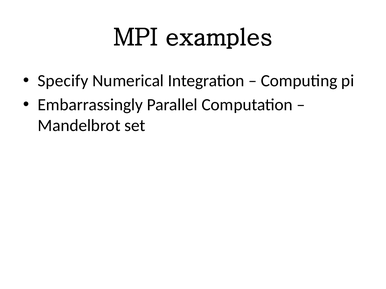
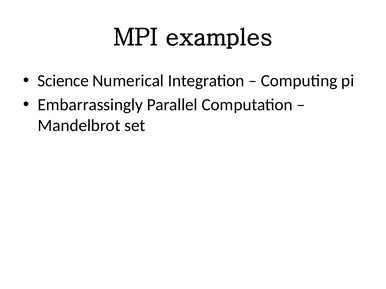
Specify: Specify -> Science
